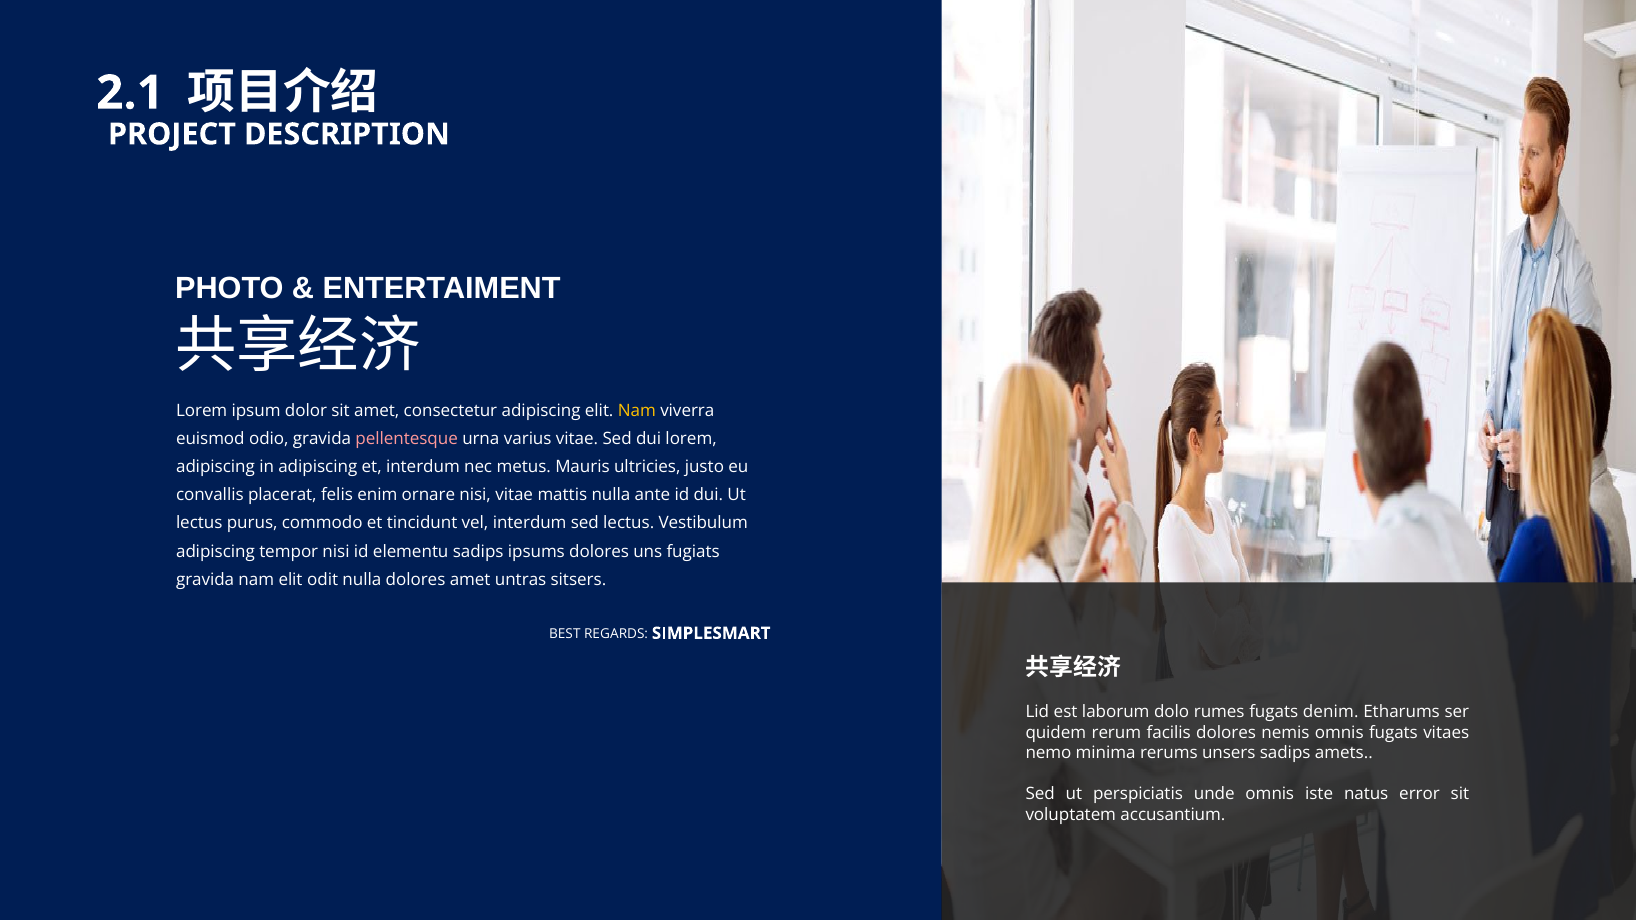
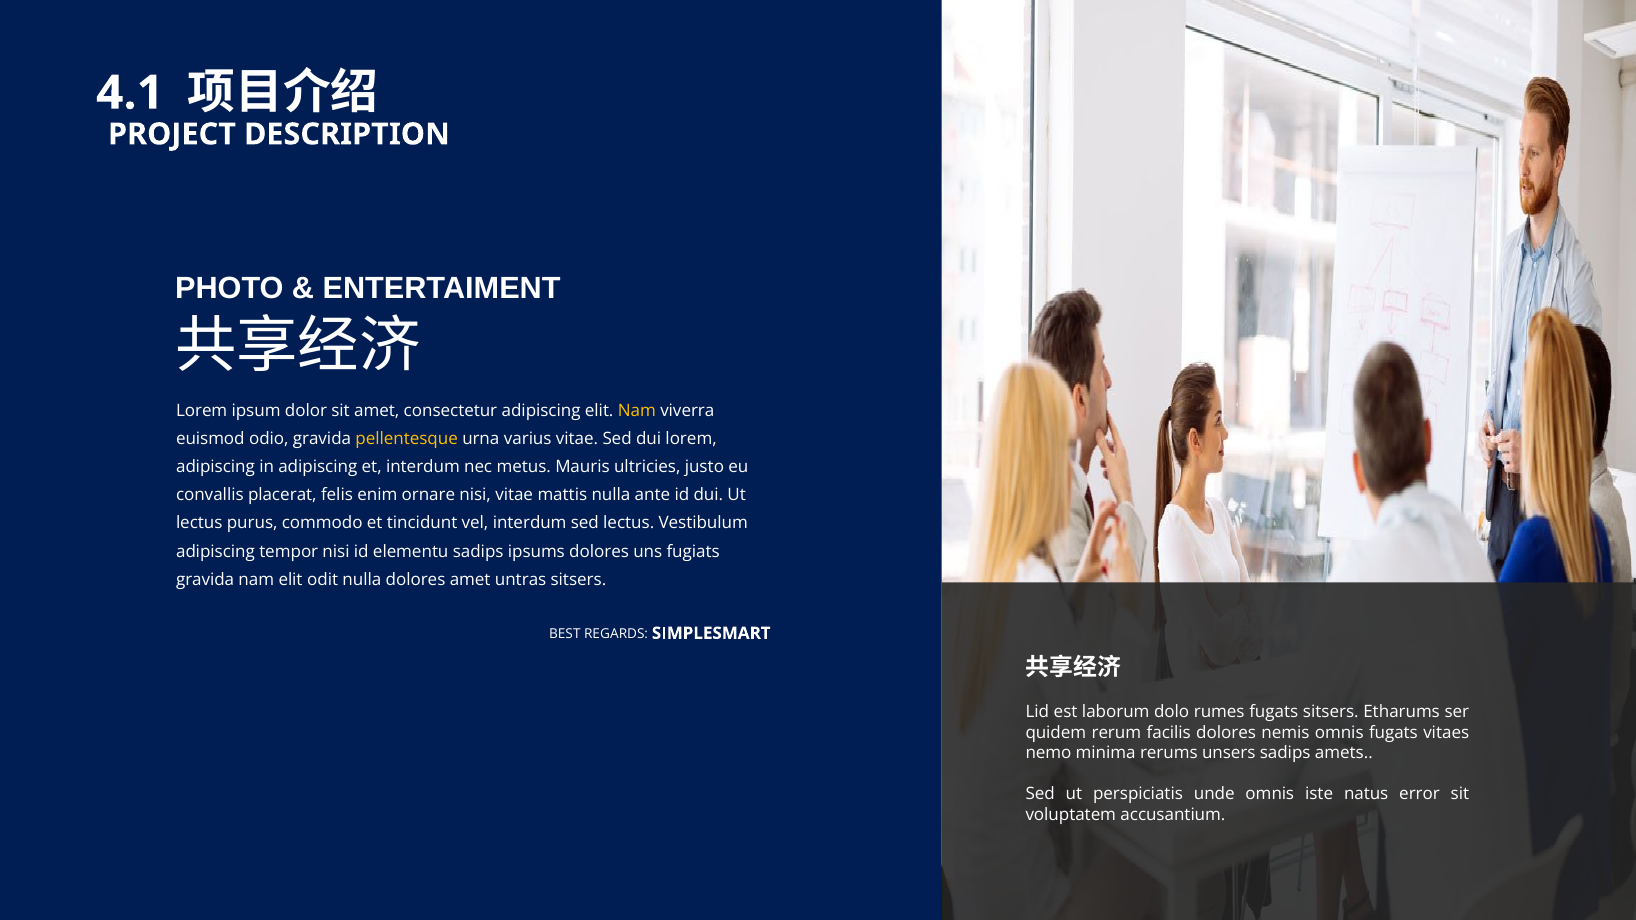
2.1: 2.1 -> 4.1
pellentesque colour: pink -> yellow
fugats denim: denim -> sitsers
